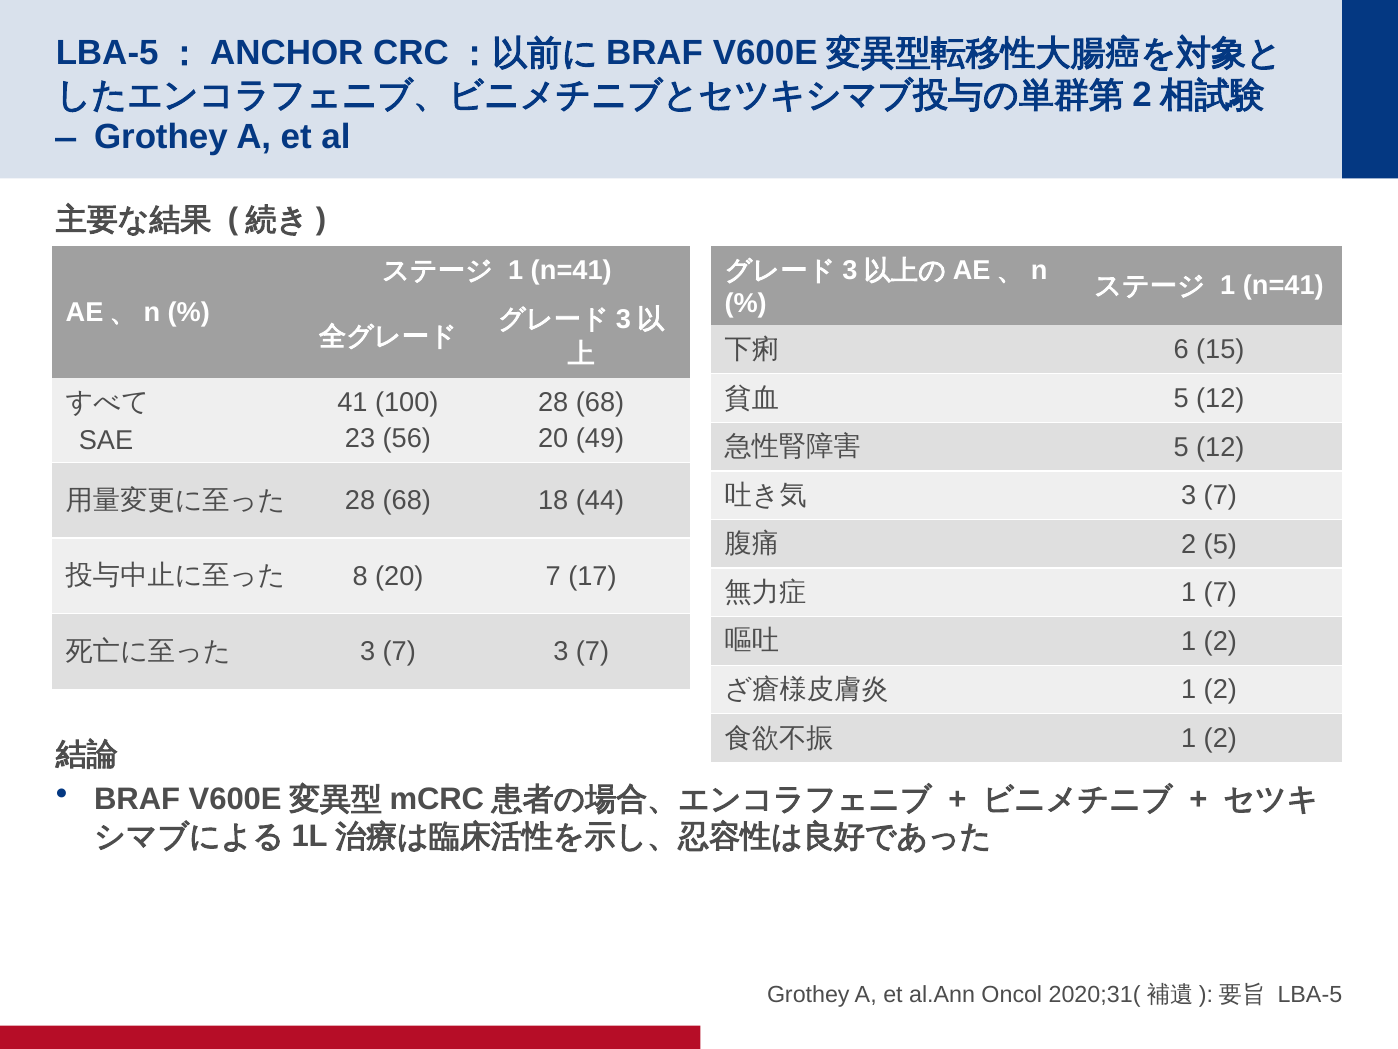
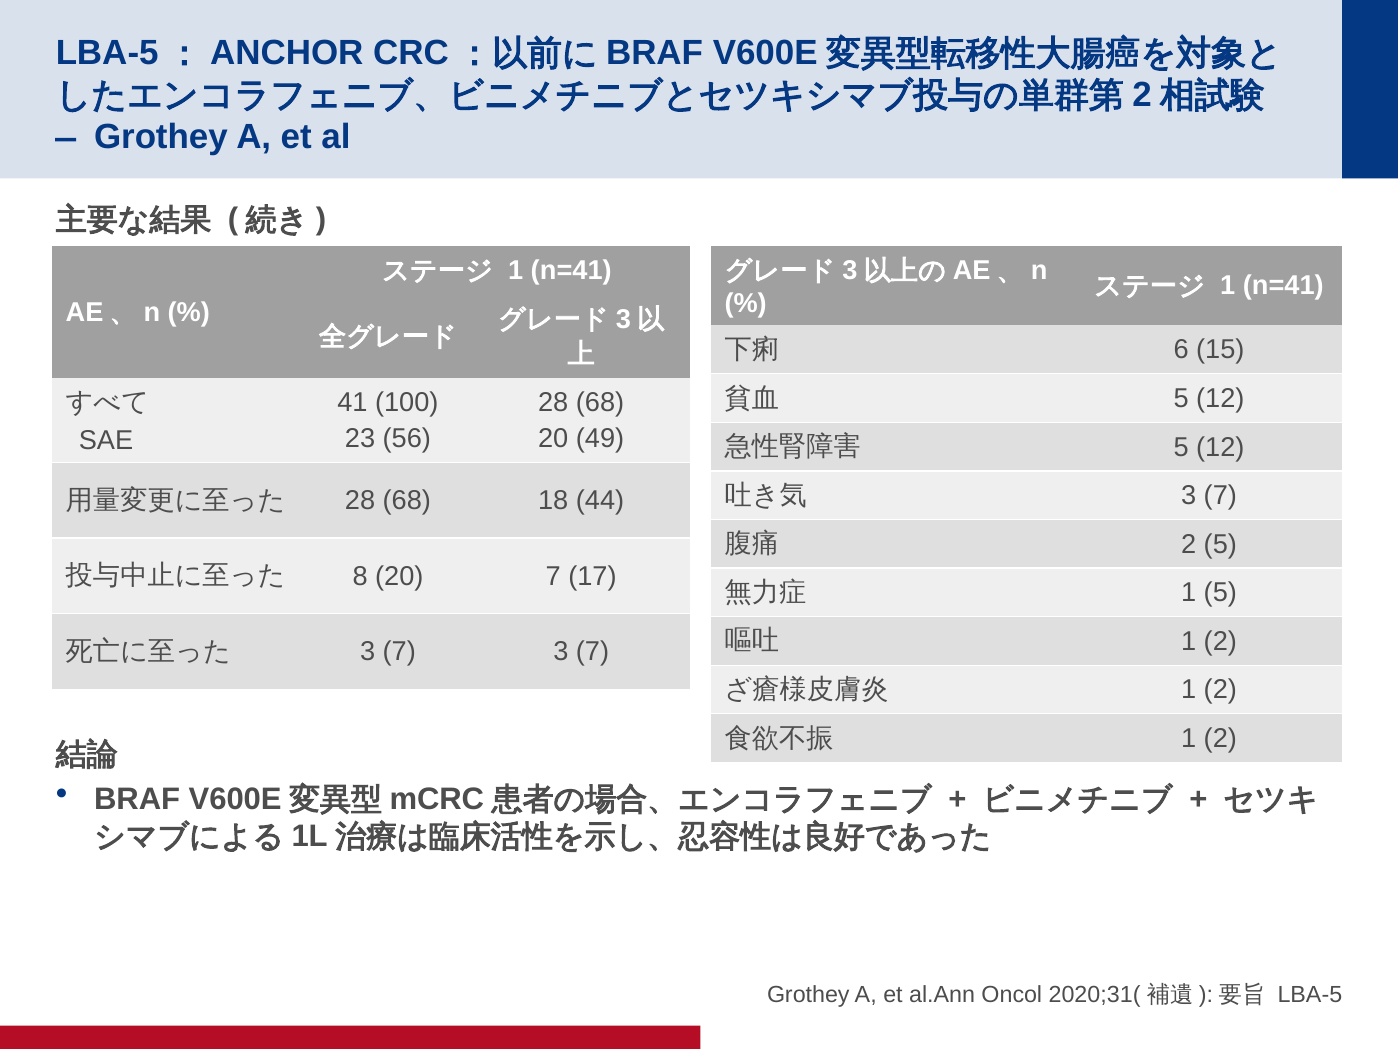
1 7: 7 -> 5
